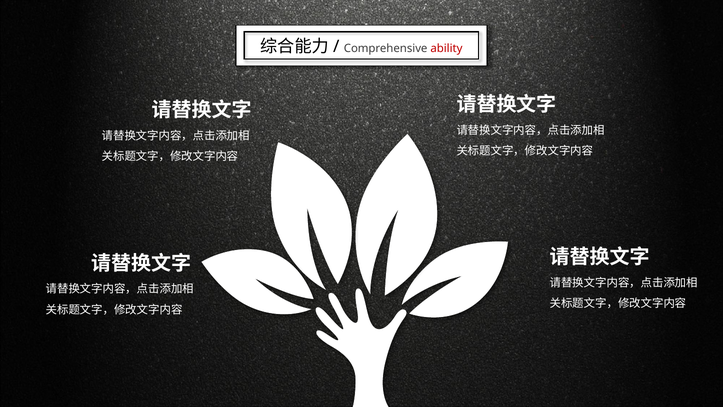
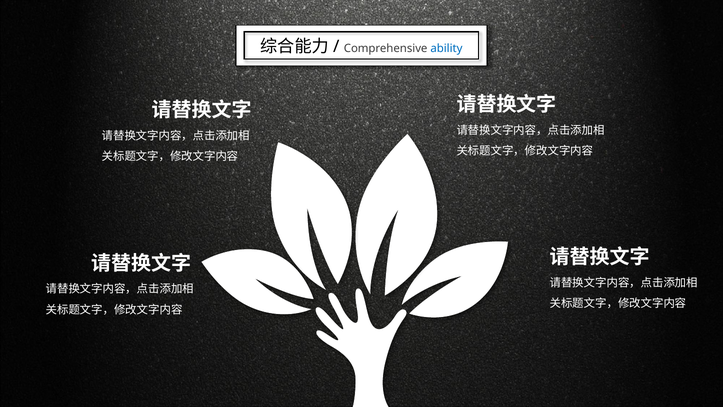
ability colour: red -> blue
